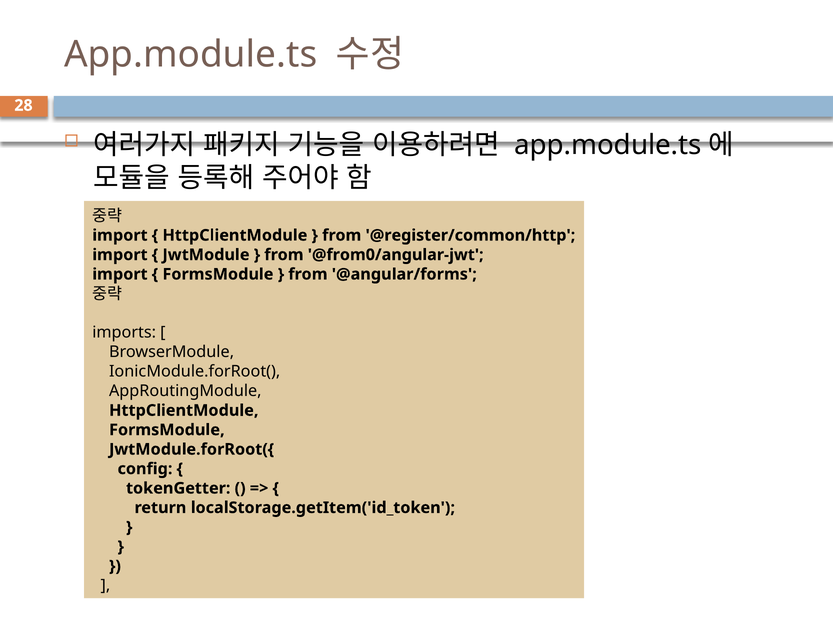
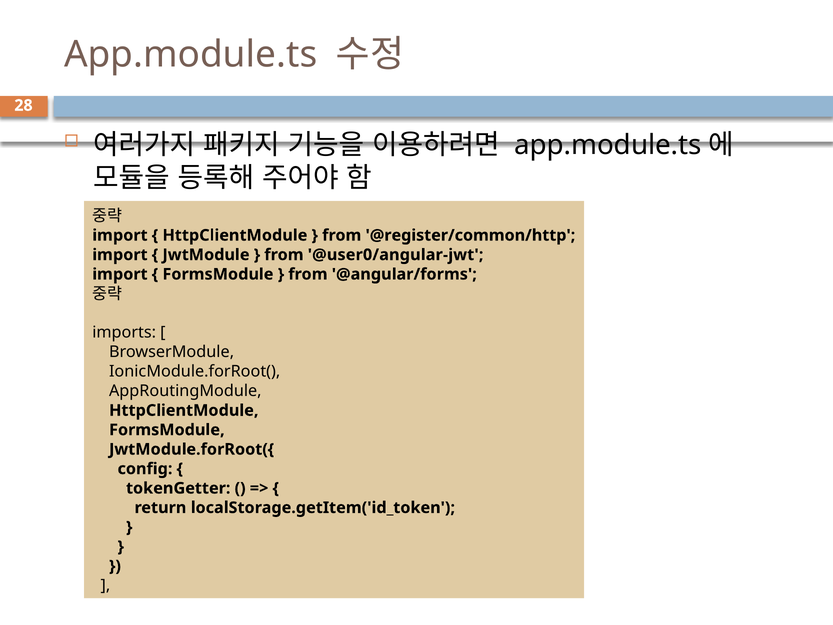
@from0/angular-jwt: @from0/angular-jwt -> @user0/angular-jwt
